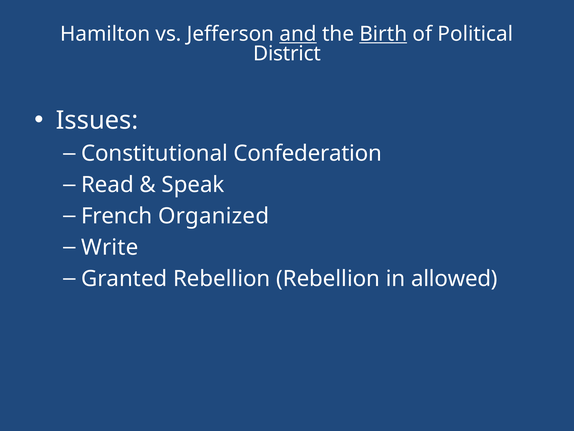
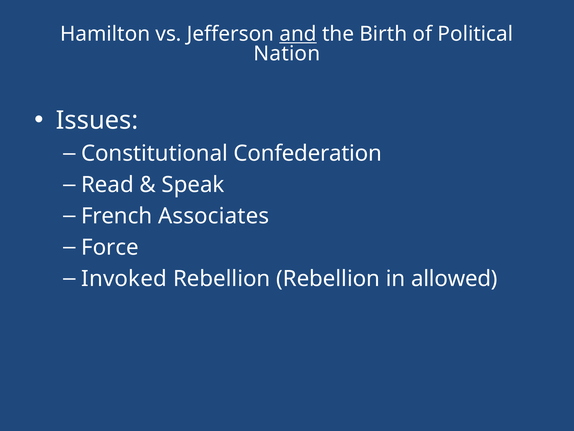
Birth underline: present -> none
District: District -> Nation
Organized: Organized -> Associates
Write: Write -> Force
Granted: Granted -> Invoked
